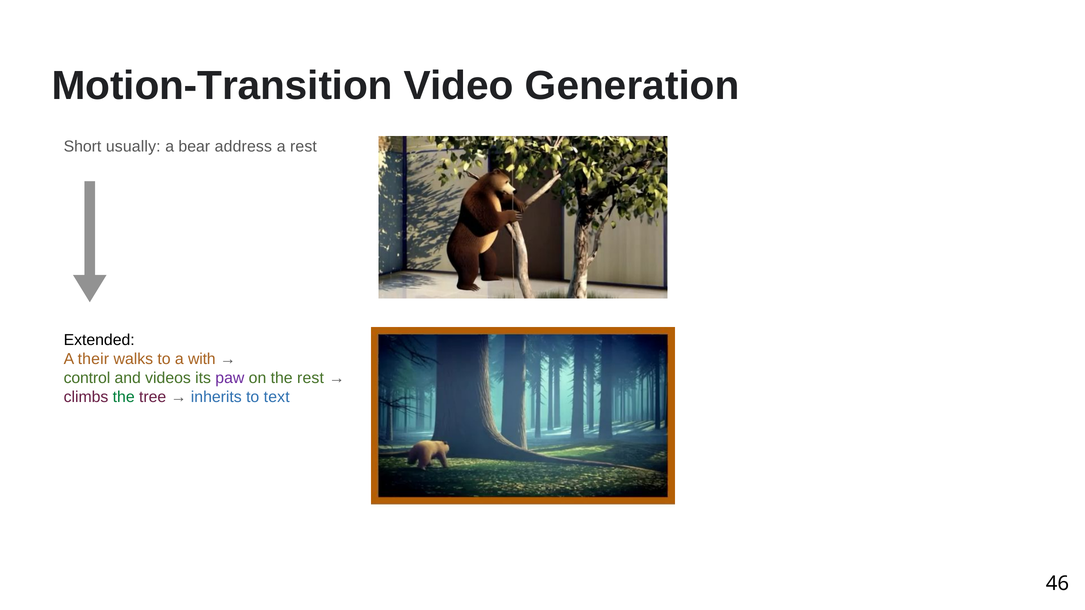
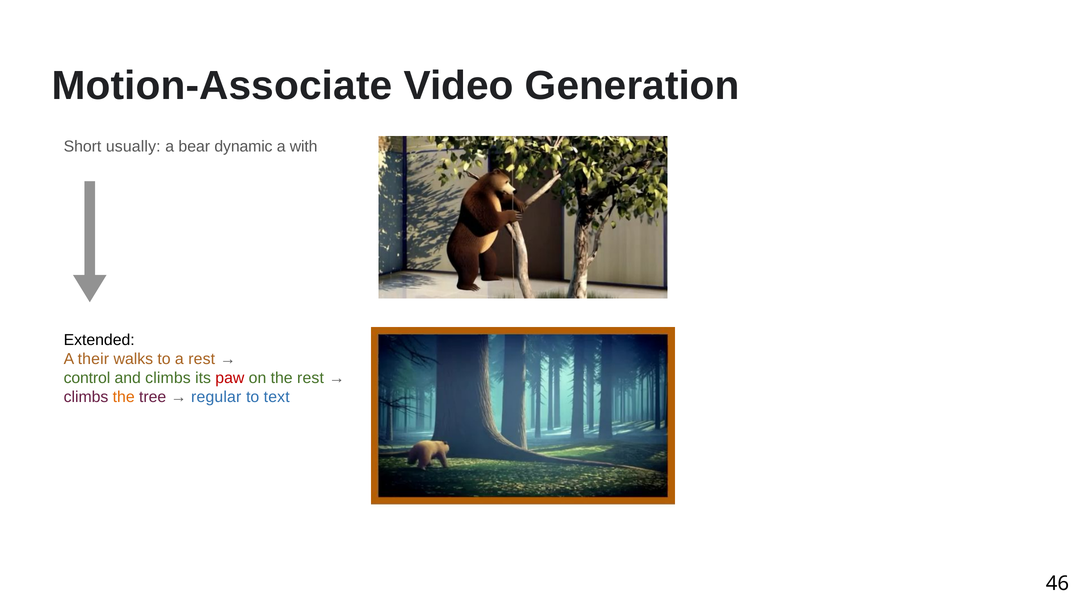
Motion-Transition: Motion-Transition -> Motion-Associate
address: address -> dynamic
a rest: rest -> with
a with: with -> rest
and videos: videos -> climbs
paw colour: purple -> red
the at (124, 397) colour: green -> orange
inherits: inherits -> regular
